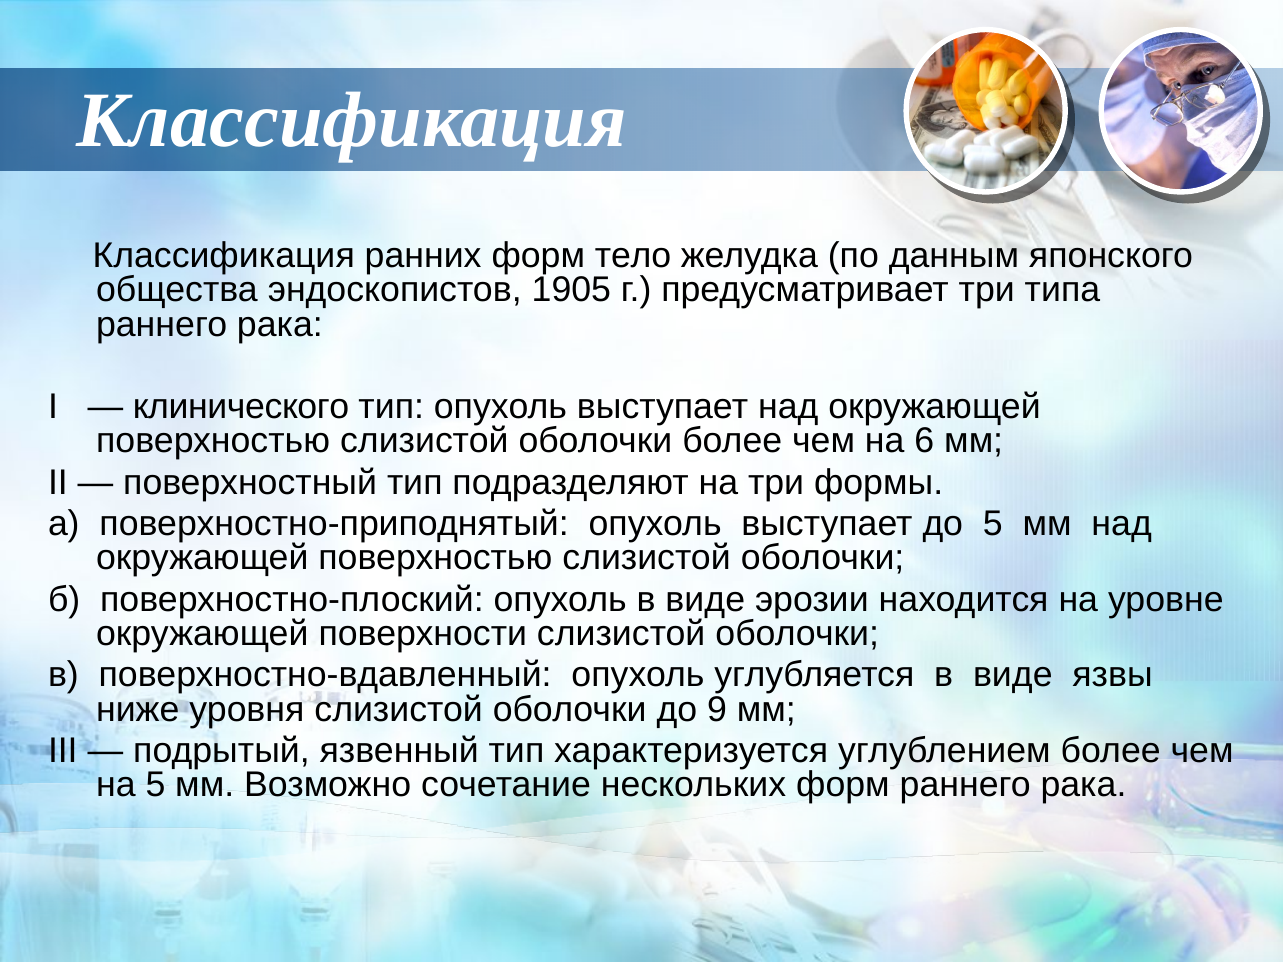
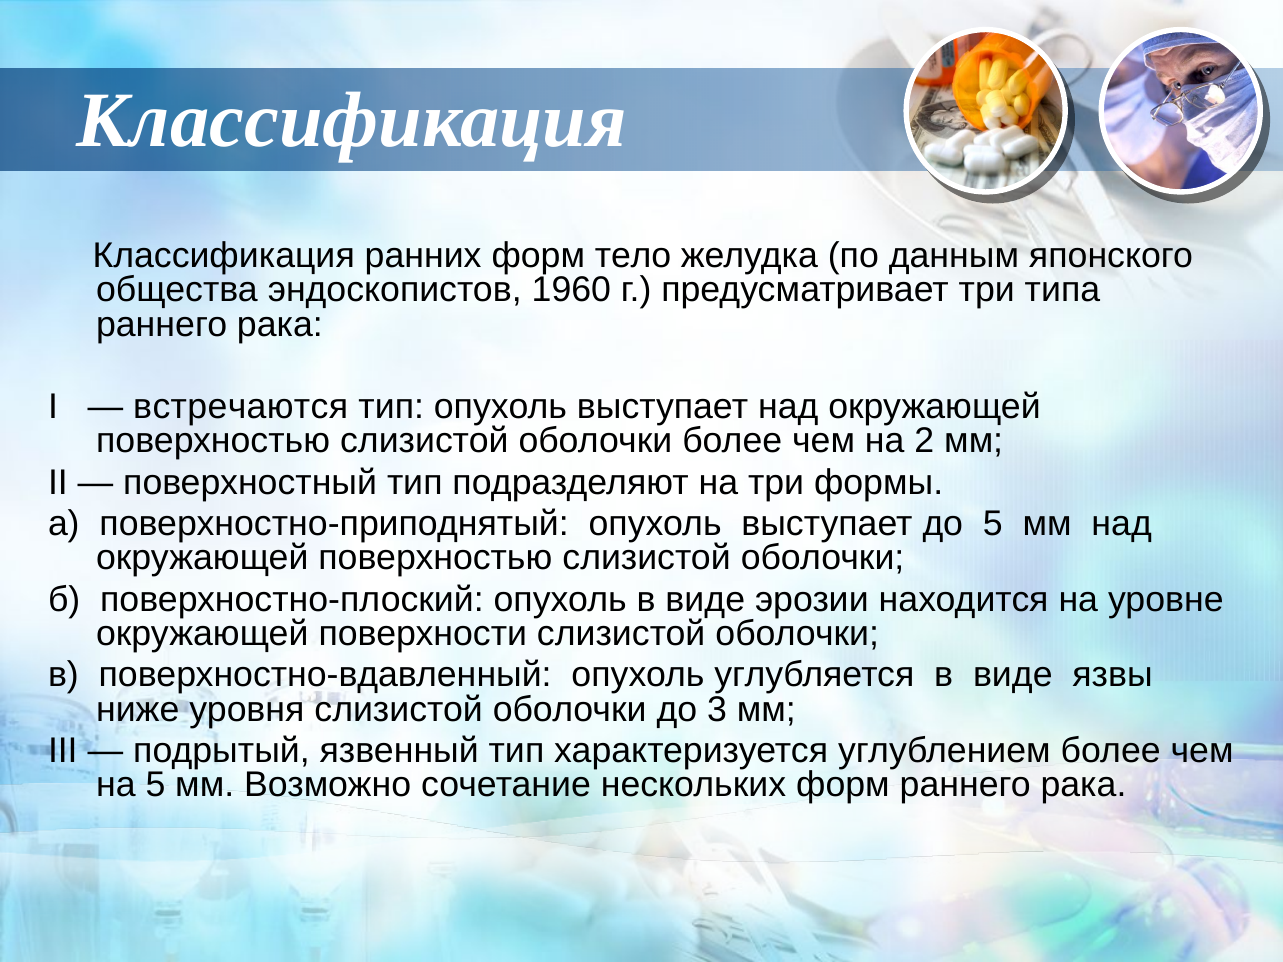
1905: 1905 -> 1960
клинического: клинического -> встречаются
6: 6 -> 2
9: 9 -> 3
